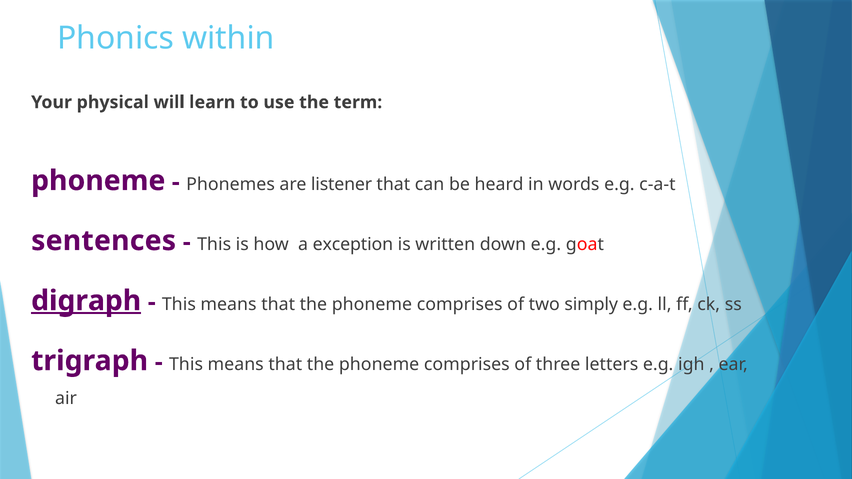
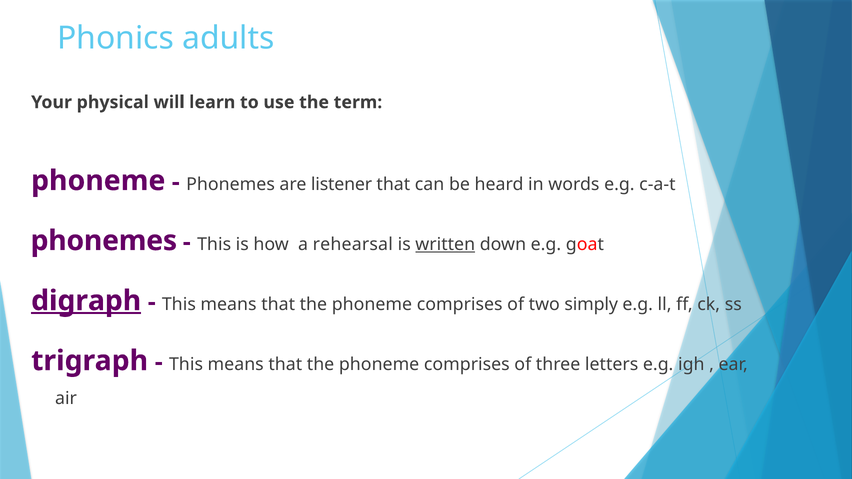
within: within -> adults
sentences at (104, 241): sentences -> phonemes
exception: exception -> rehearsal
written underline: none -> present
